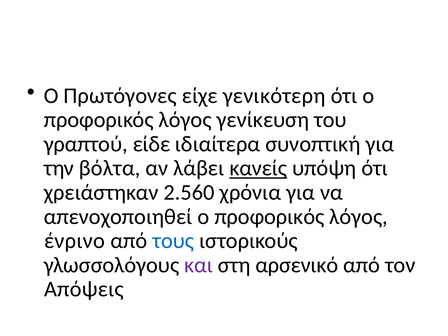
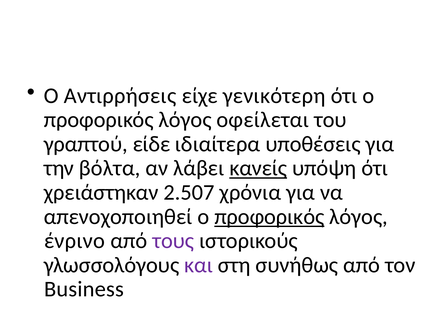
Πρωτόγονες: Πρωτόγονες -> Αντιρρήσεις
γενίκευση: γενίκευση -> οφείλεται
συνοπτική: συνοπτική -> υποθέσεις
2.560: 2.560 -> 2.507
προφορικός at (269, 217) underline: none -> present
τους colour: blue -> purple
αρσενικό: αρσενικό -> συνήθως
Απόψεις: Απόψεις -> Business
